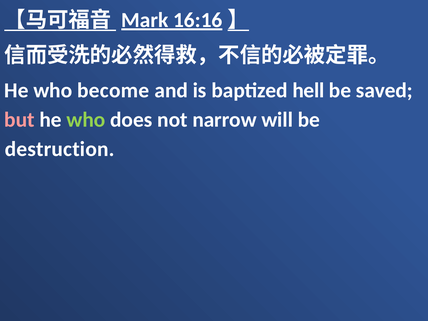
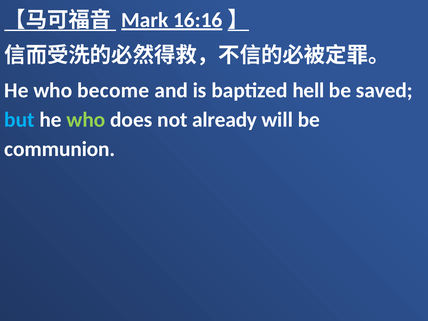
but colour: pink -> light blue
narrow: narrow -> already
destruction: destruction -> communion
